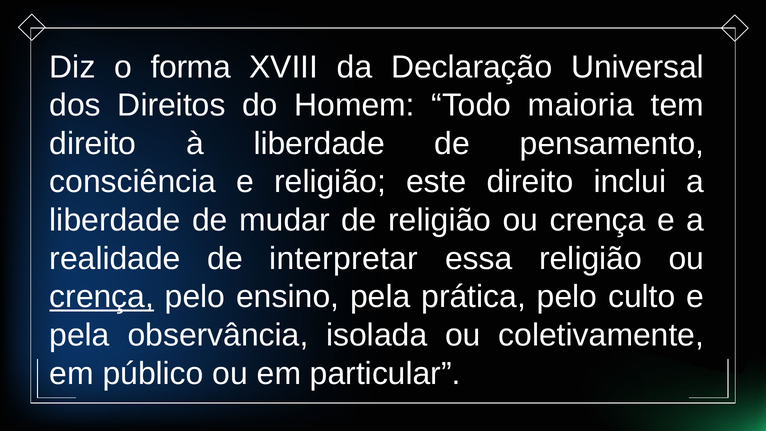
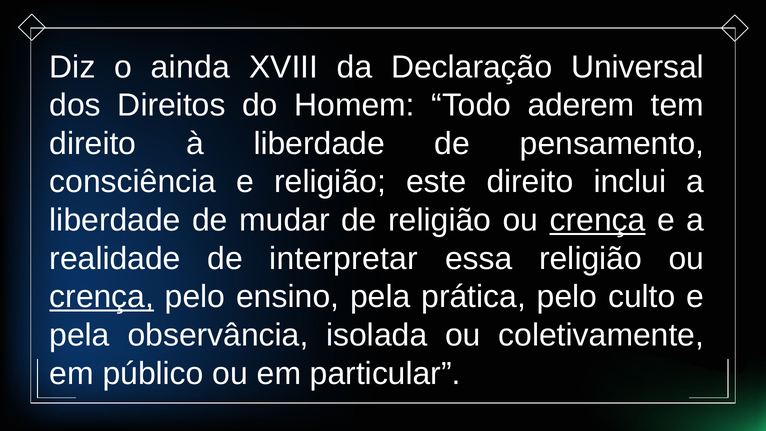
forma: forma -> ainda
maioria: maioria -> aderem
crença at (598, 220) underline: none -> present
